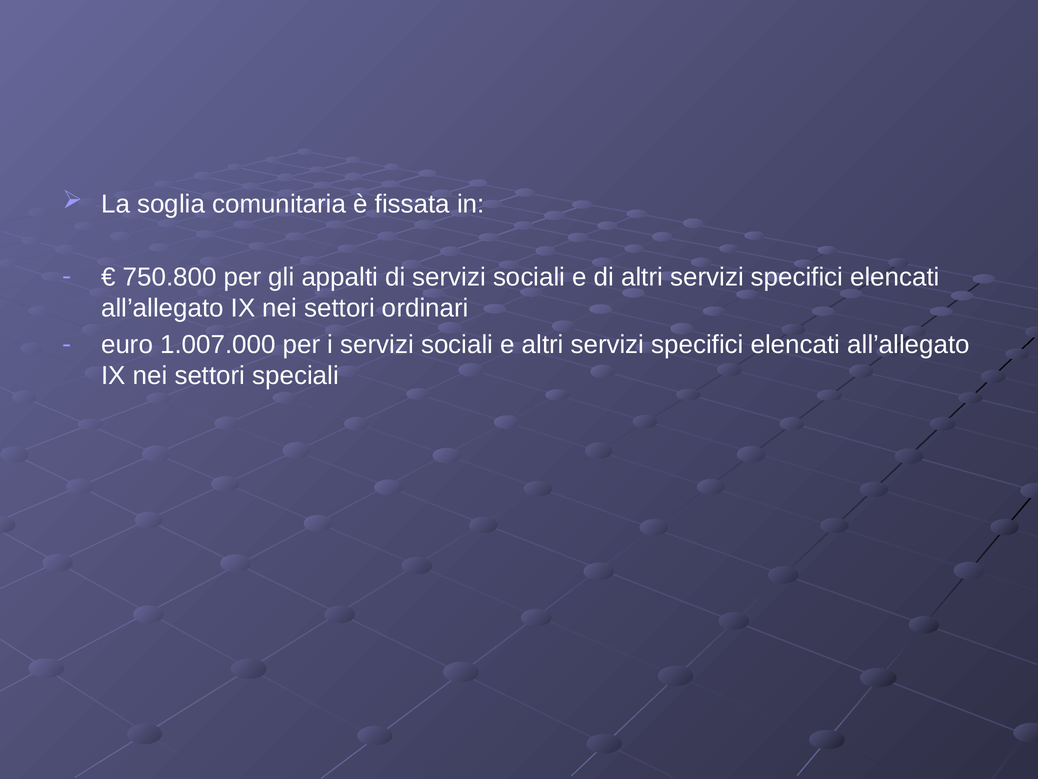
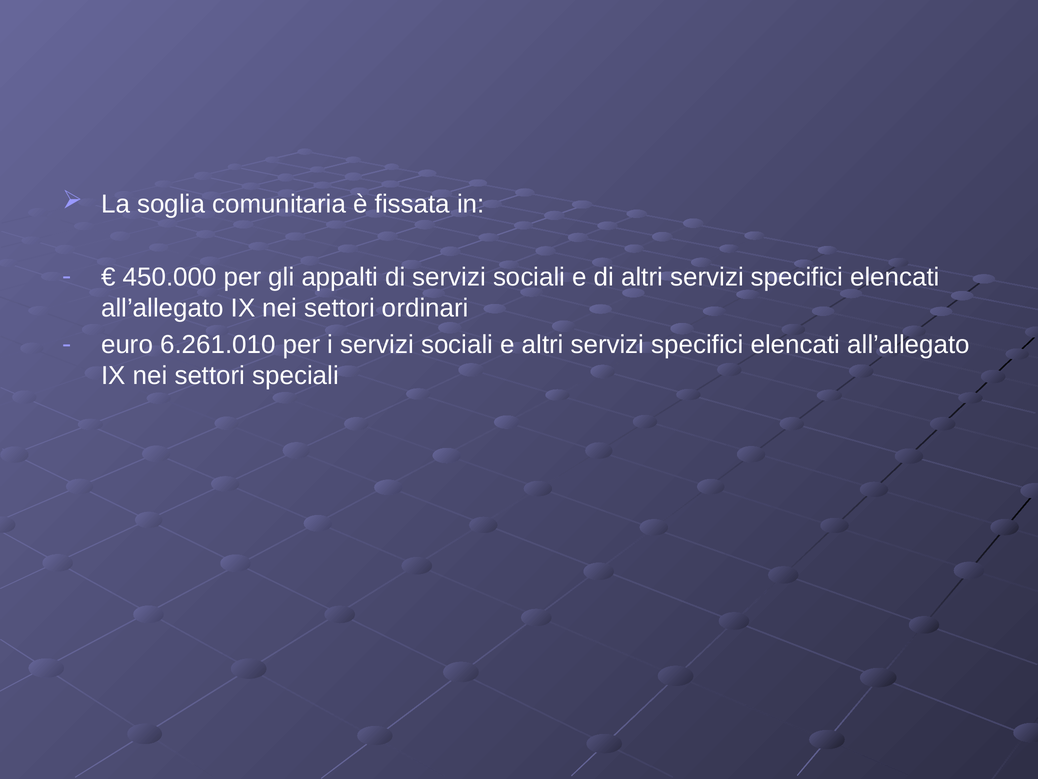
750.800: 750.800 -> 450.000
1.007.000: 1.007.000 -> 6.261.010
